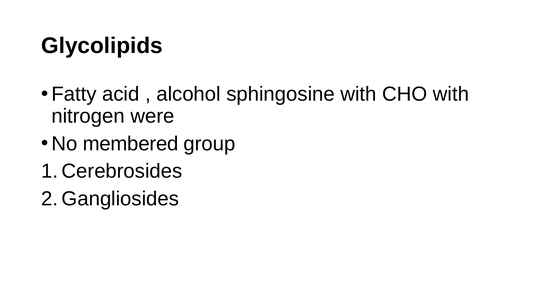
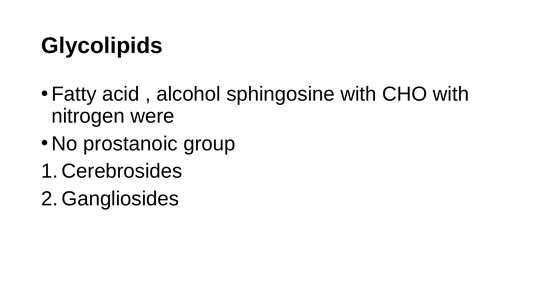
membered: membered -> prostanoic
